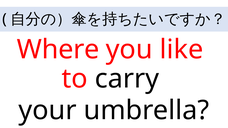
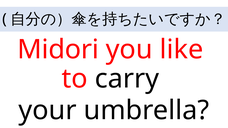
Where: Where -> Midori
